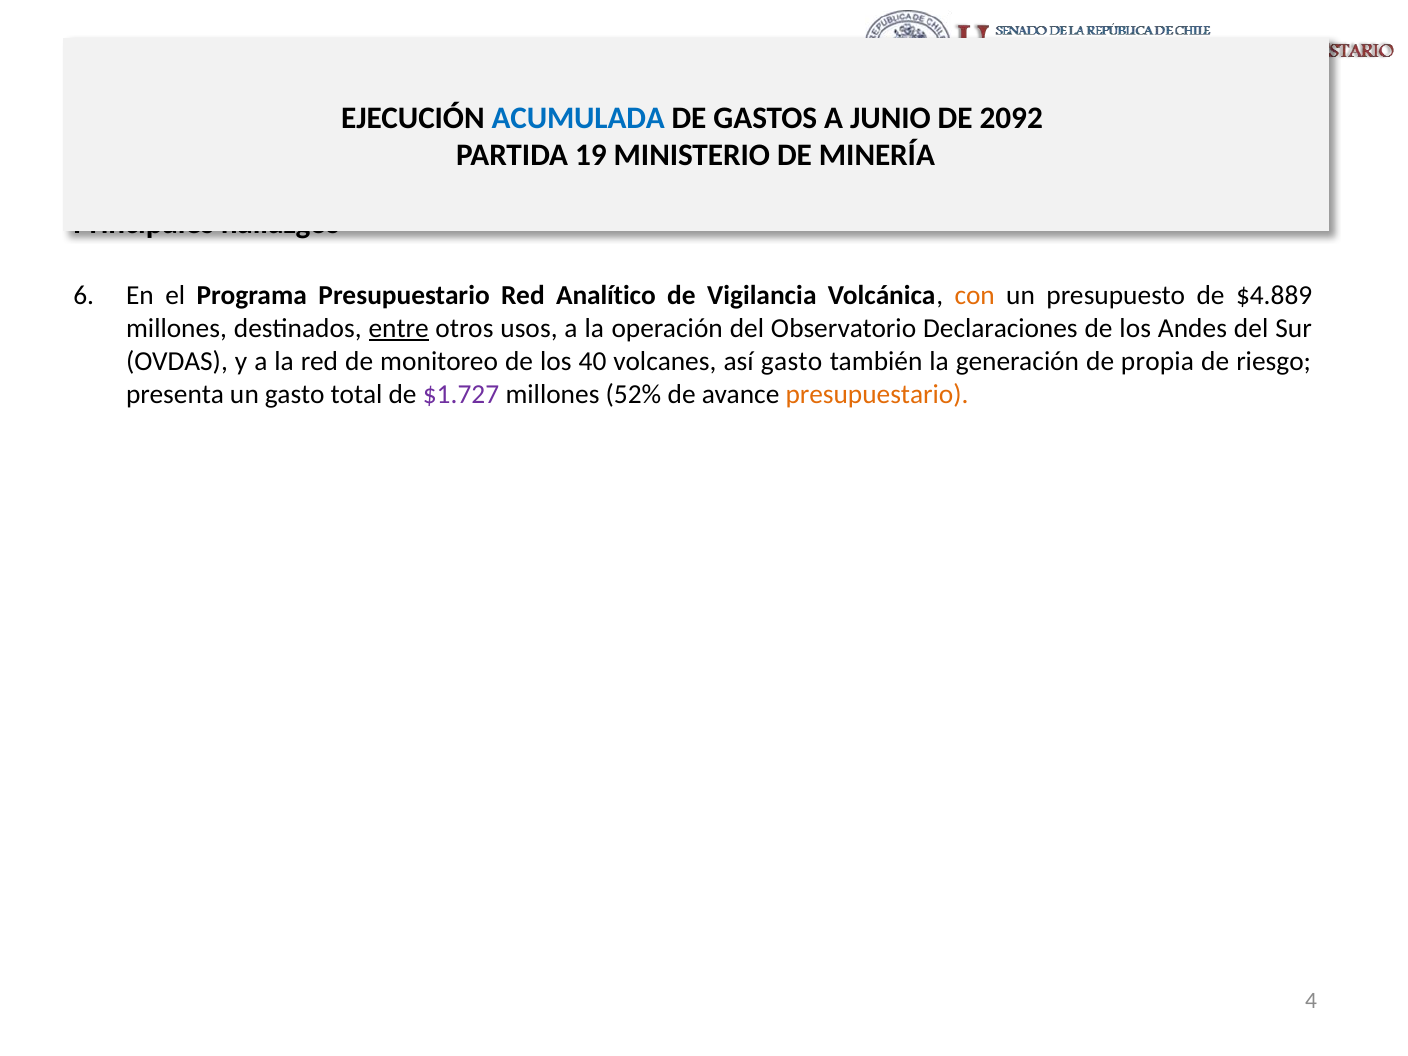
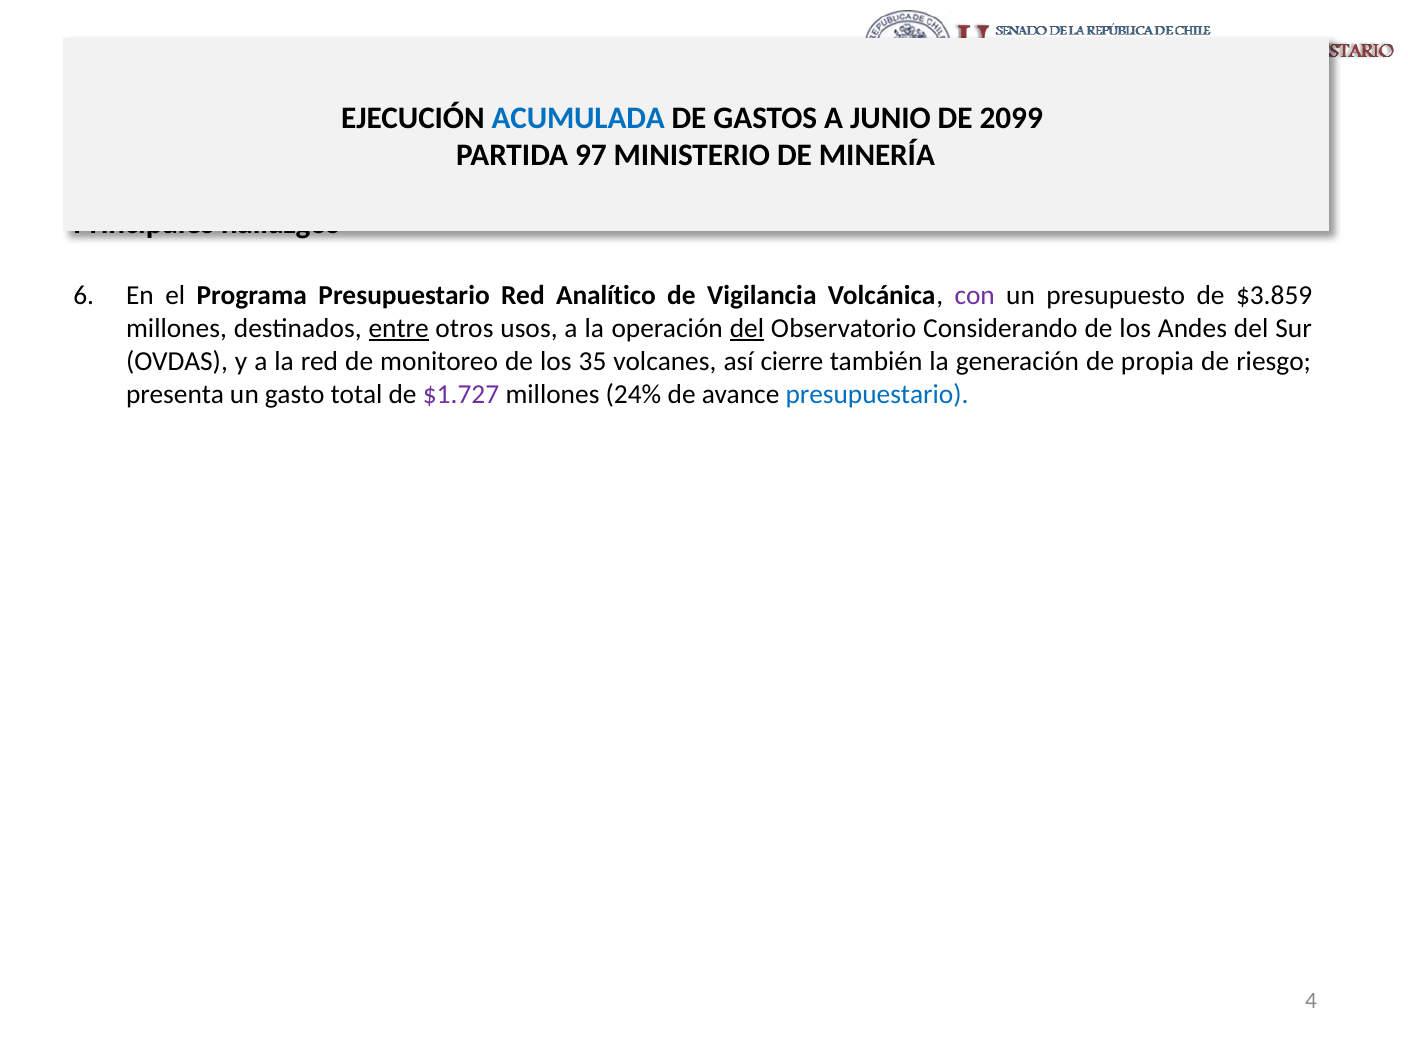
2092: 2092 -> 2099
19: 19 -> 97
con colour: orange -> purple
$4.889: $4.889 -> $3.859
del at (747, 328) underline: none -> present
Declaraciones: Declaraciones -> Considerando
40: 40 -> 35
así gasto: gasto -> cierre
52%: 52% -> 24%
presupuestario at (877, 394) colour: orange -> blue
